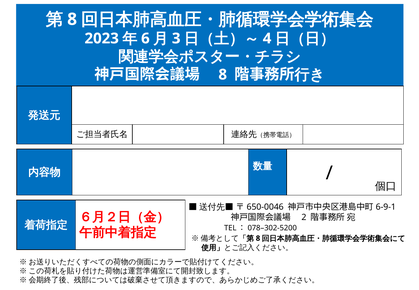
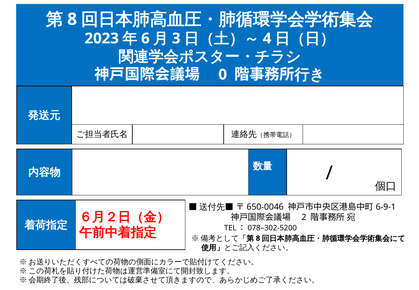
8 at (223, 75): 8 -> 0
